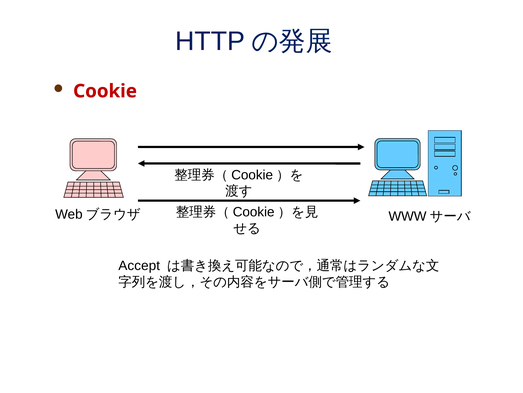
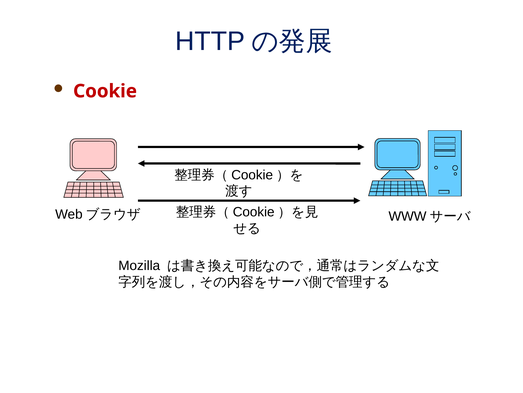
Accept: Accept -> Mozilla
